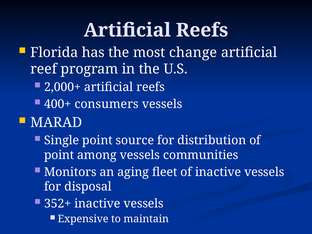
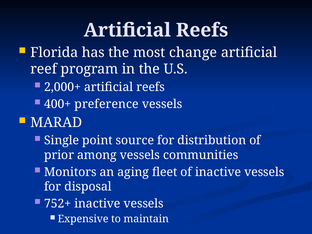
consumers: consumers -> preference
point at (59, 155): point -> prior
352+: 352+ -> 752+
